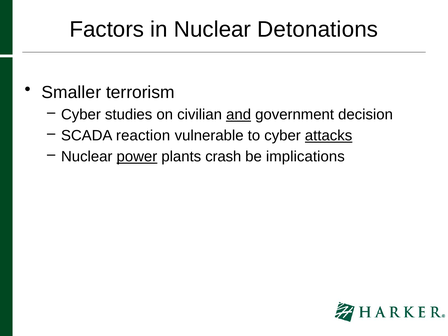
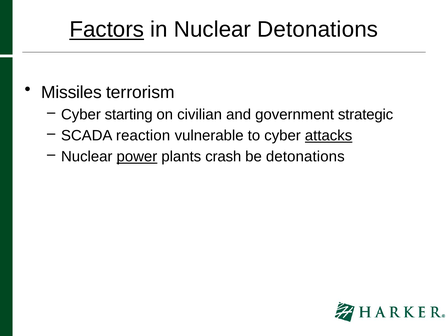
Factors underline: none -> present
Smaller: Smaller -> Missiles
studies: studies -> starting
and underline: present -> none
decision: decision -> strategic
be implications: implications -> detonations
